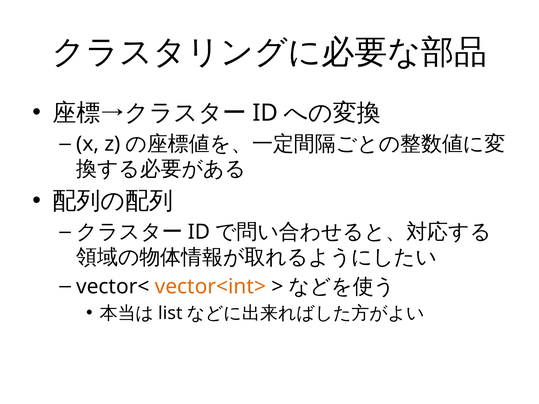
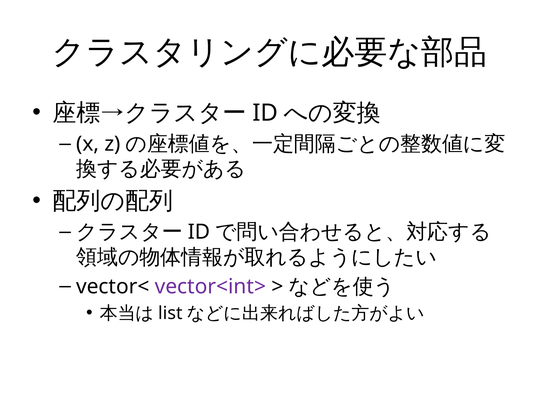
vector<int> colour: orange -> purple
